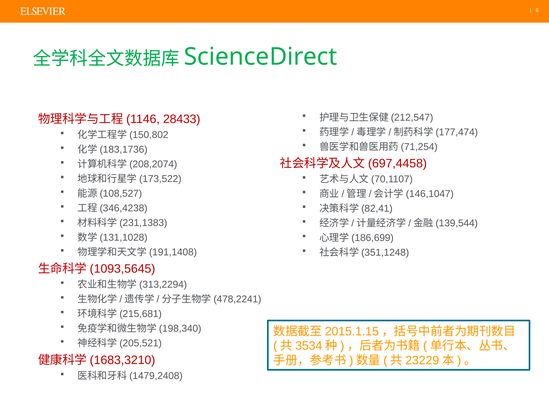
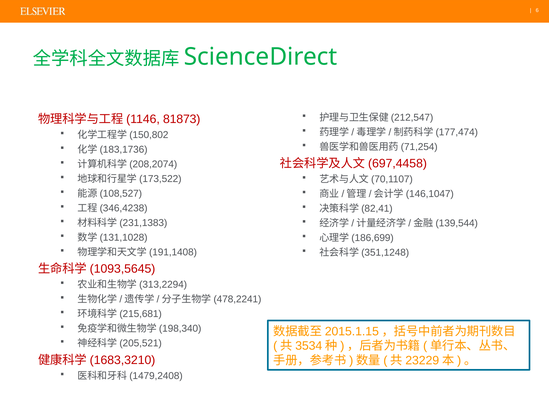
28433: 28433 -> 81873
